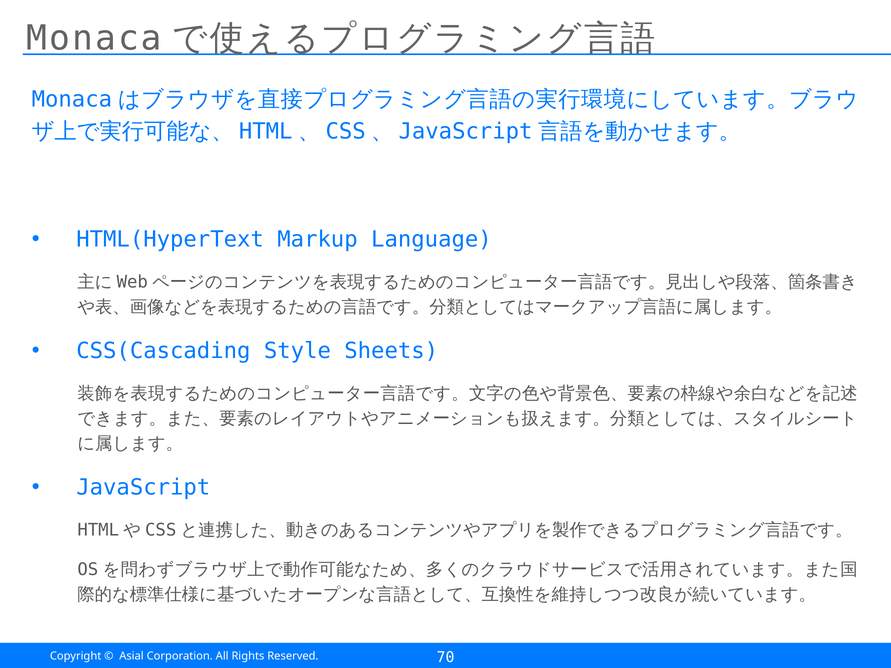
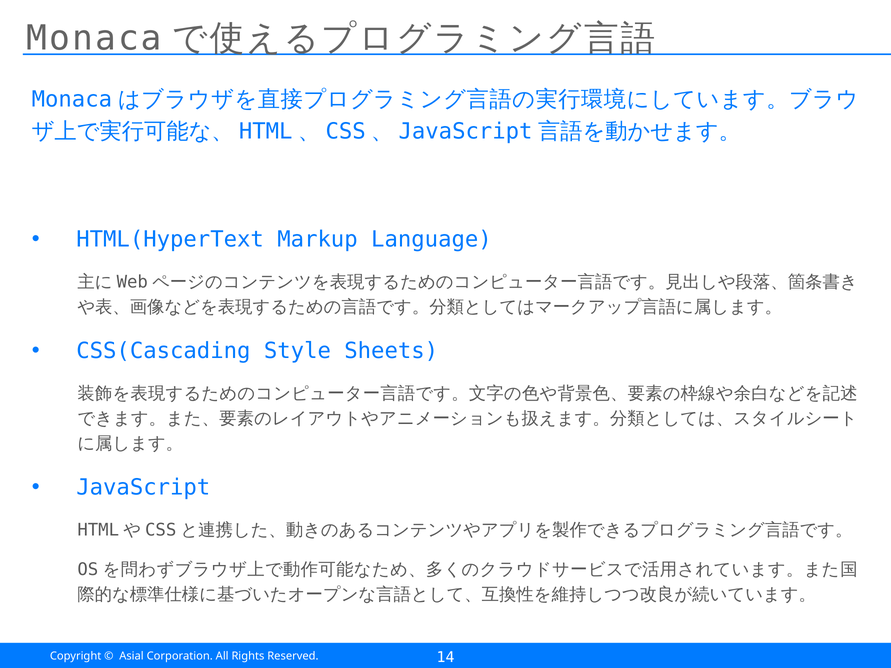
70: 70 -> 14
